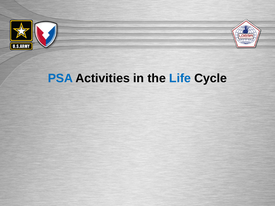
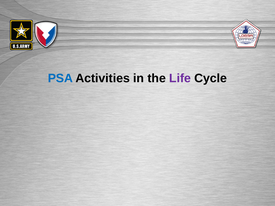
Life colour: blue -> purple
